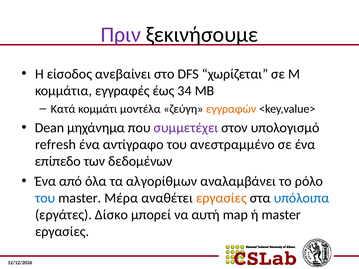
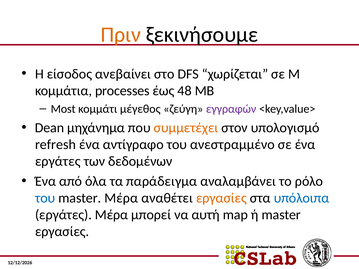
Πριν colour: purple -> orange
εγγραφές: εγγραφές -> processes
34: 34 -> 48
Κατά: Κατά -> Most
μοντέλα: μοντέλα -> μέγεθος
εγγραφών colour: orange -> purple
συμμετέχει colour: purple -> orange
επίπεδο at (58, 161): επίπεδο -> εργάτες
αλγορίθμων: αλγορίθμων -> παράδειγμα
εργάτες Δίσκο: Δίσκο -> Μέρα
